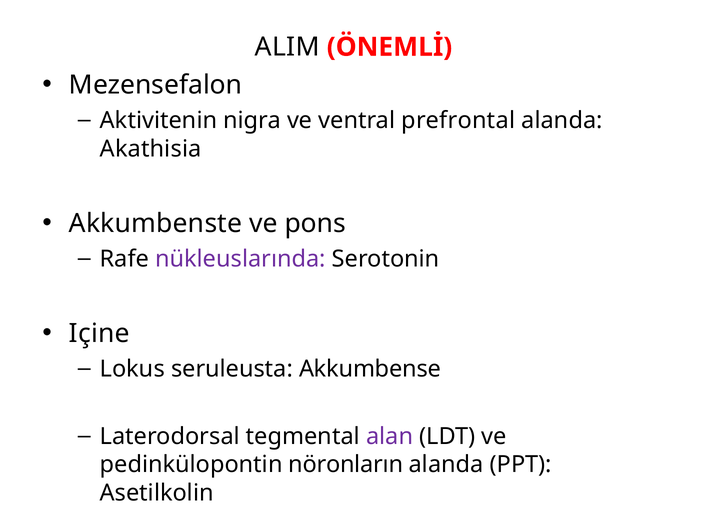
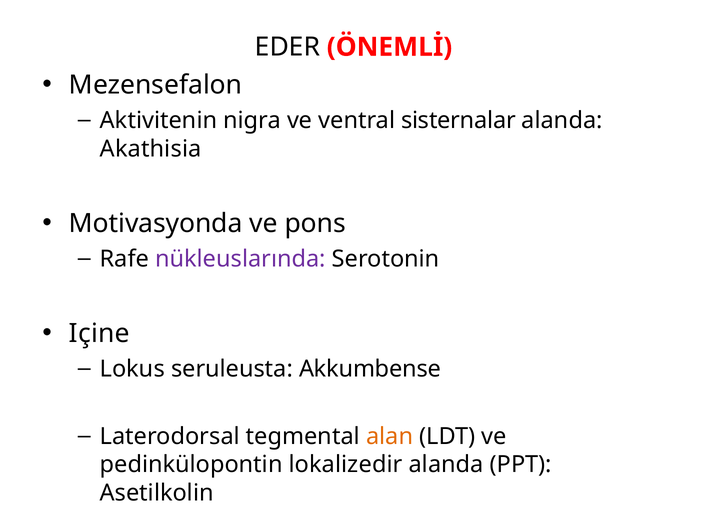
ALIM: ALIM -> EDER
prefrontal: prefrontal -> sisternalar
Akkumbenste: Akkumbenste -> Motivasyonda
alan colour: purple -> orange
nöronların: nöronların -> lokalizedir
